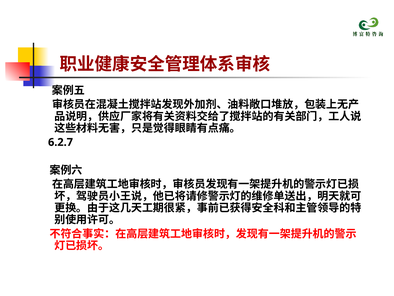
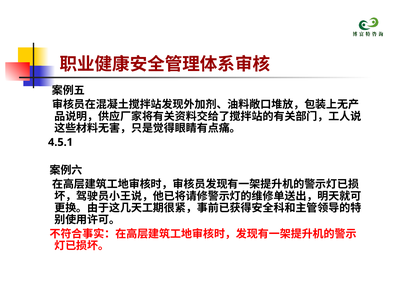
6.2.7: 6.2.7 -> 4.5.1
